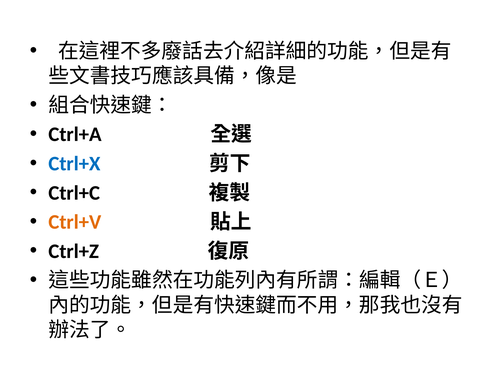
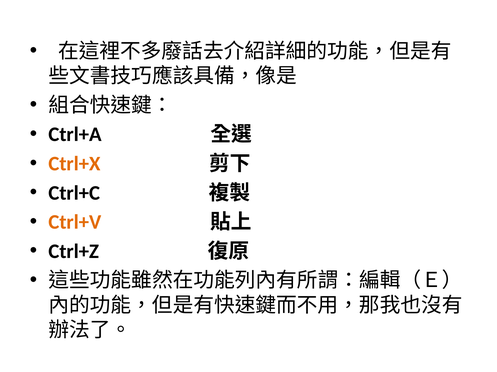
Ctrl+X colour: blue -> orange
